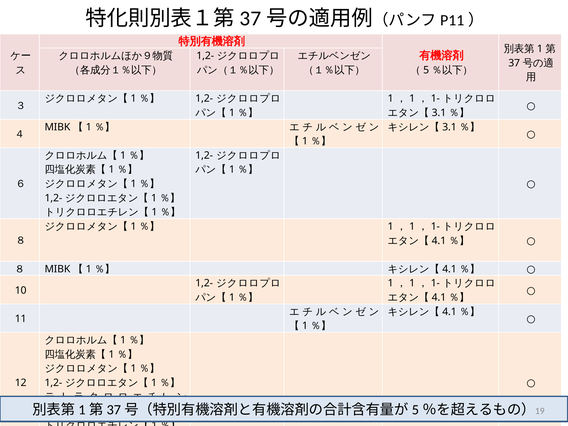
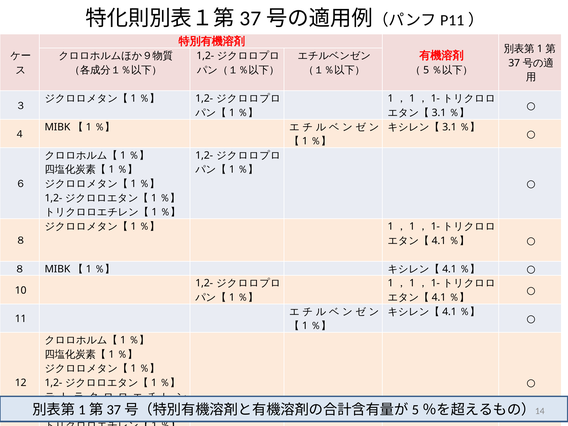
19: 19 -> 14
